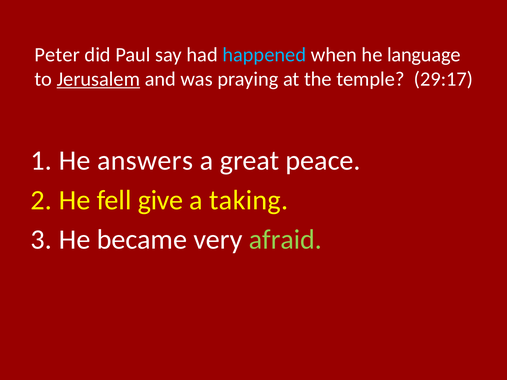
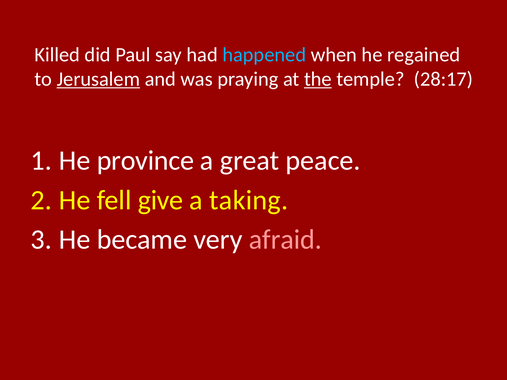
Peter: Peter -> Killed
language: language -> regained
the underline: none -> present
29:17: 29:17 -> 28:17
answers: answers -> province
afraid colour: light green -> pink
